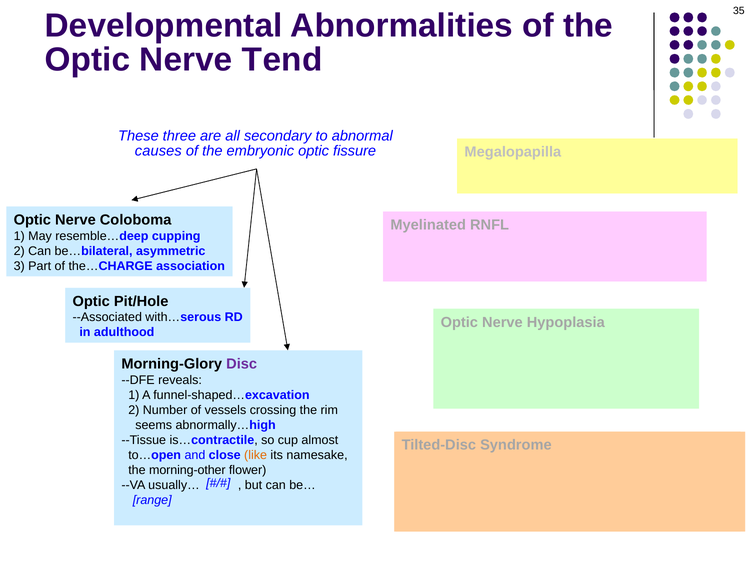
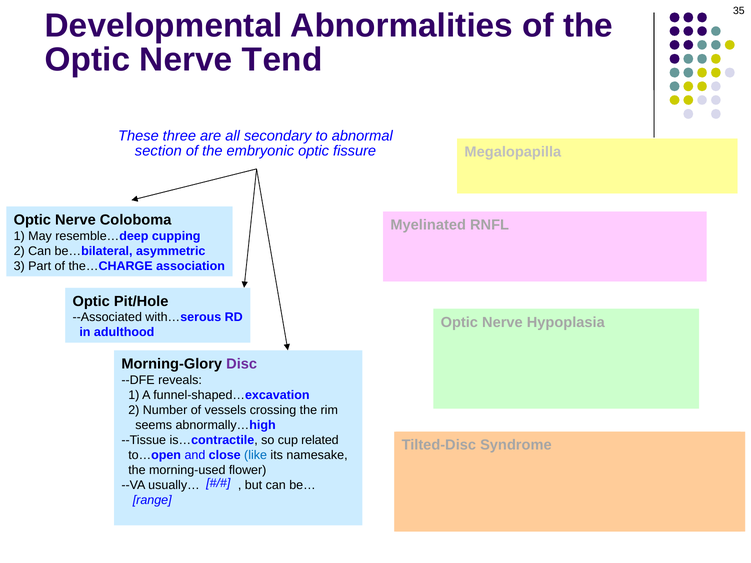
causes: causes -> section
almost: almost -> related
like colour: orange -> blue
morning-other: morning-other -> morning-used
